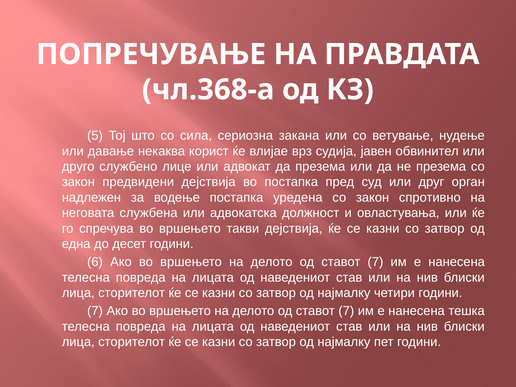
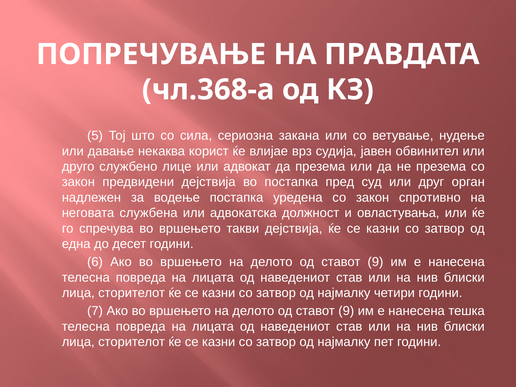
7 at (375, 262): 7 -> 9
7 at (346, 311): 7 -> 9
